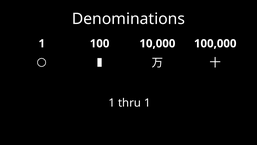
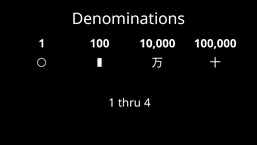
thru 1: 1 -> 4
